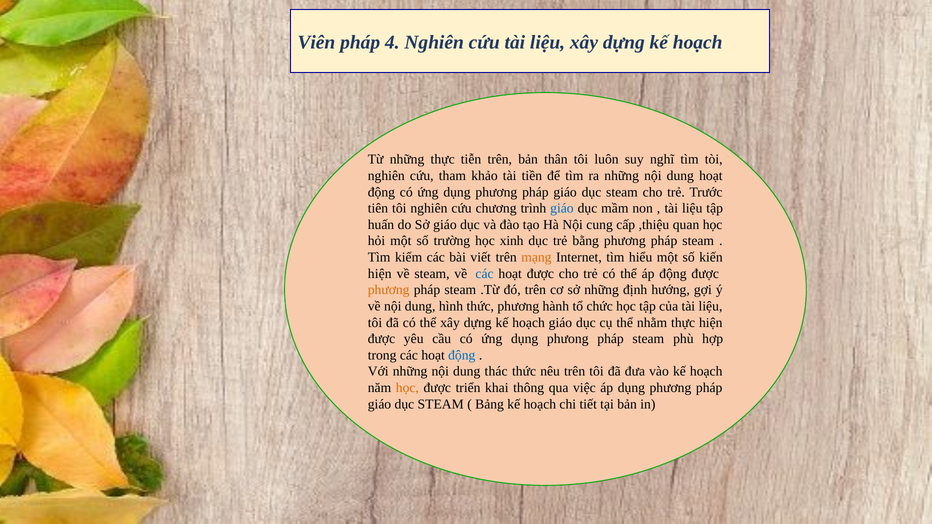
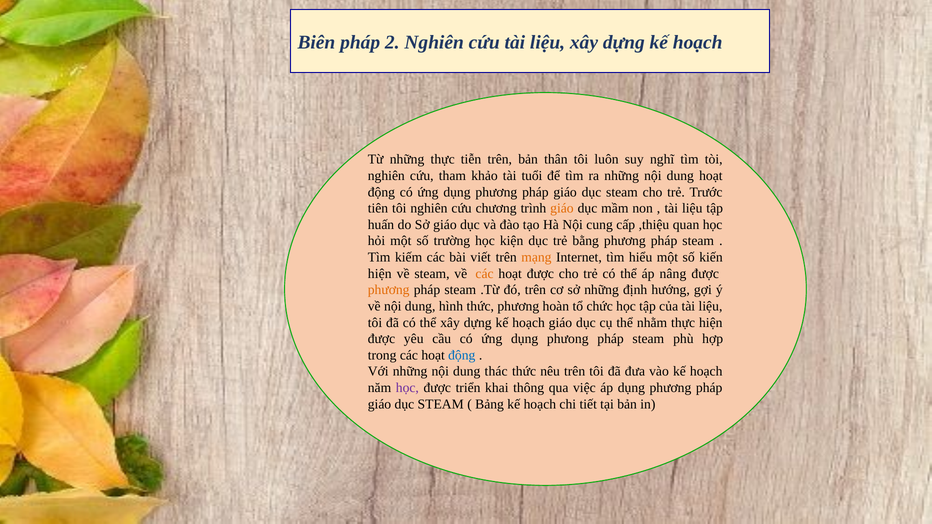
Viên: Viên -> Biên
4: 4 -> 2
tiền: tiền -> tuổi
giáo at (562, 208) colour: blue -> orange
xinh: xinh -> kiện
các at (485, 274) colour: blue -> orange
áp động: động -> nâng
hành: hành -> hoàn
học at (407, 388) colour: orange -> purple
